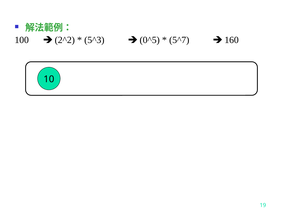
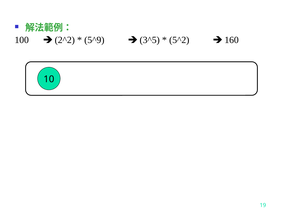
5^3: 5^3 -> 5^9
0^5: 0^5 -> 3^5
5^7: 5^7 -> 5^2
